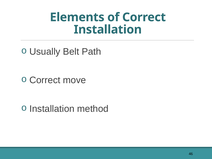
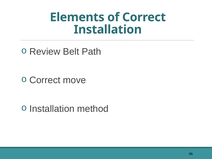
Usually: Usually -> Review
